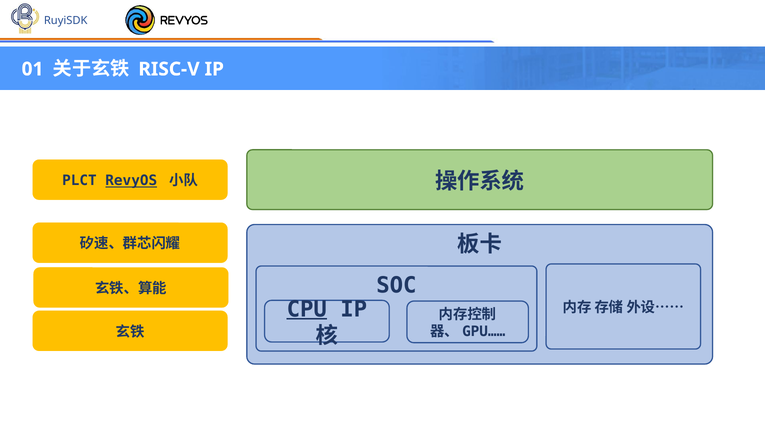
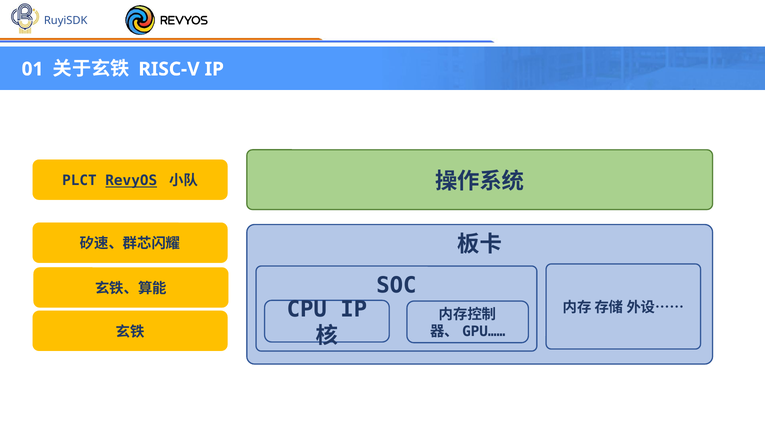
CPU underline: present -> none
